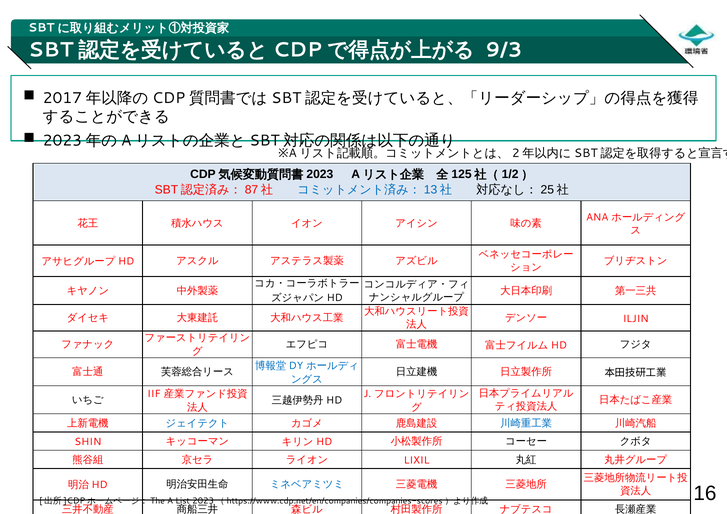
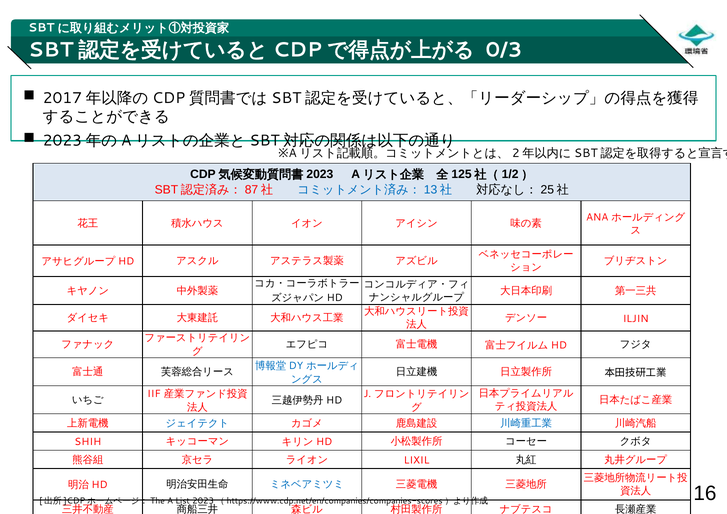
9/3: 9/3 -> 0/3
SHIN: SHIN -> SHIH
